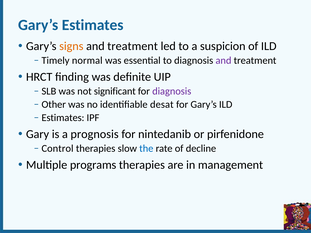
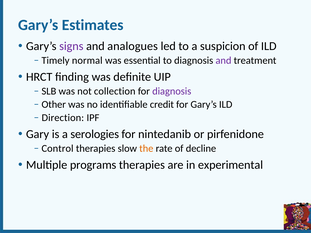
signs colour: orange -> purple
treatment at (133, 46): treatment -> analogues
significant: significant -> collection
desat: desat -> credit
Estimates at (63, 118): Estimates -> Direction
prognosis: prognosis -> serologies
the colour: blue -> orange
management: management -> experimental
